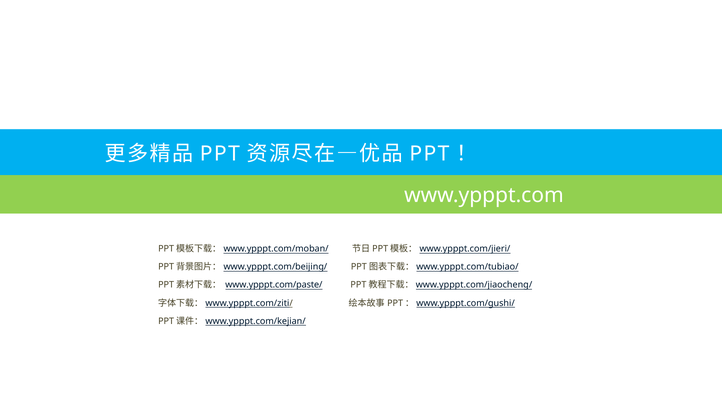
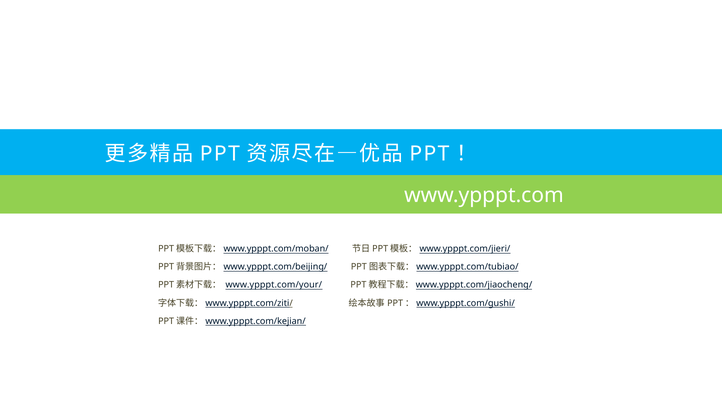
www.ypppt.com/paste/: www.ypppt.com/paste/ -> www.ypppt.com/your/
